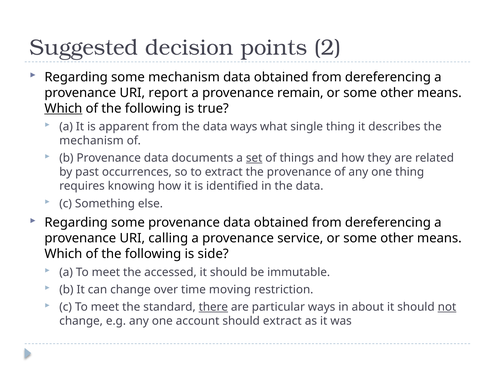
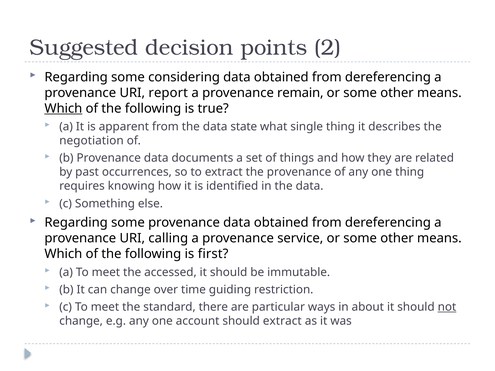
some mechanism: mechanism -> considering
data ways: ways -> state
mechanism at (92, 141): mechanism -> negotiation
set underline: present -> none
side: side -> first
moving: moving -> guiding
there underline: present -> none
